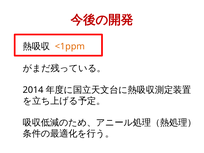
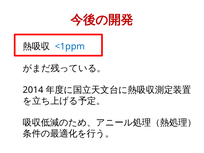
<1ppm colour: orange -> blue
